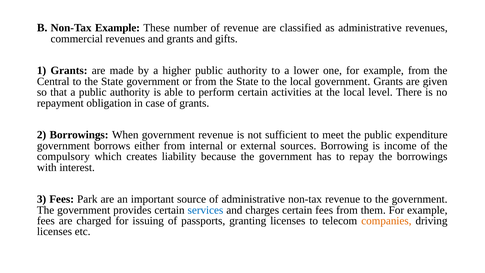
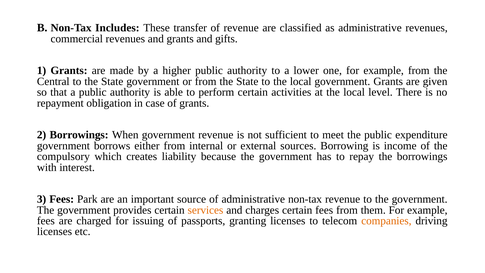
Non-Tax Example: Example -> Includes
number: number -> transfer
services colour: blue -> orange
